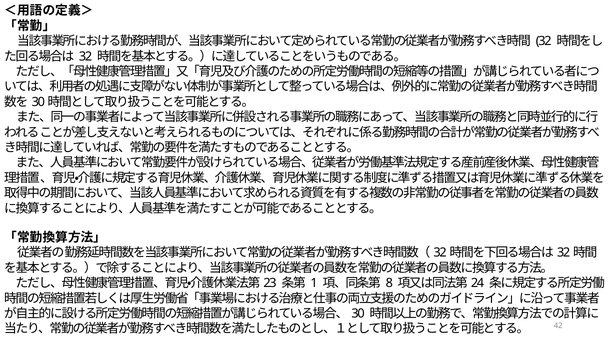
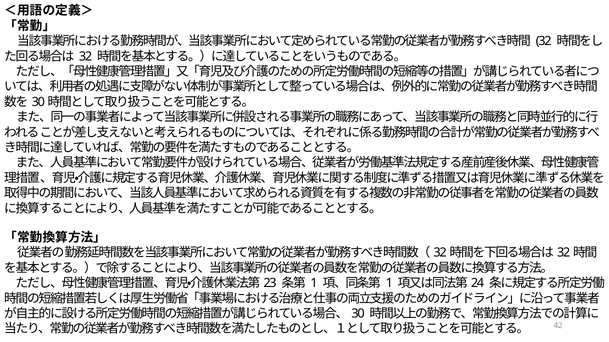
8 at (389, 284): 8 -> 1
